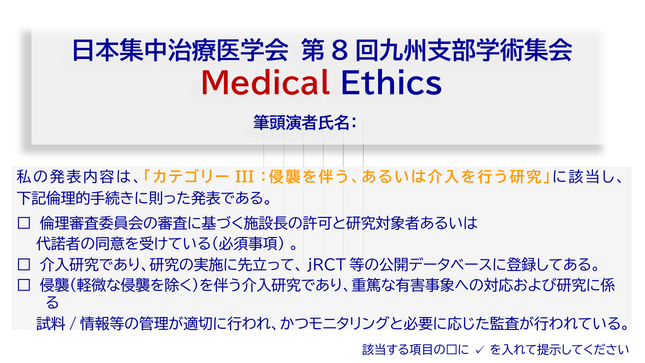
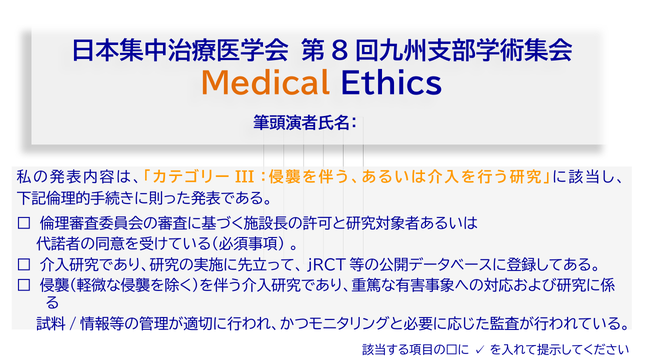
Medical colour: red -> orange
